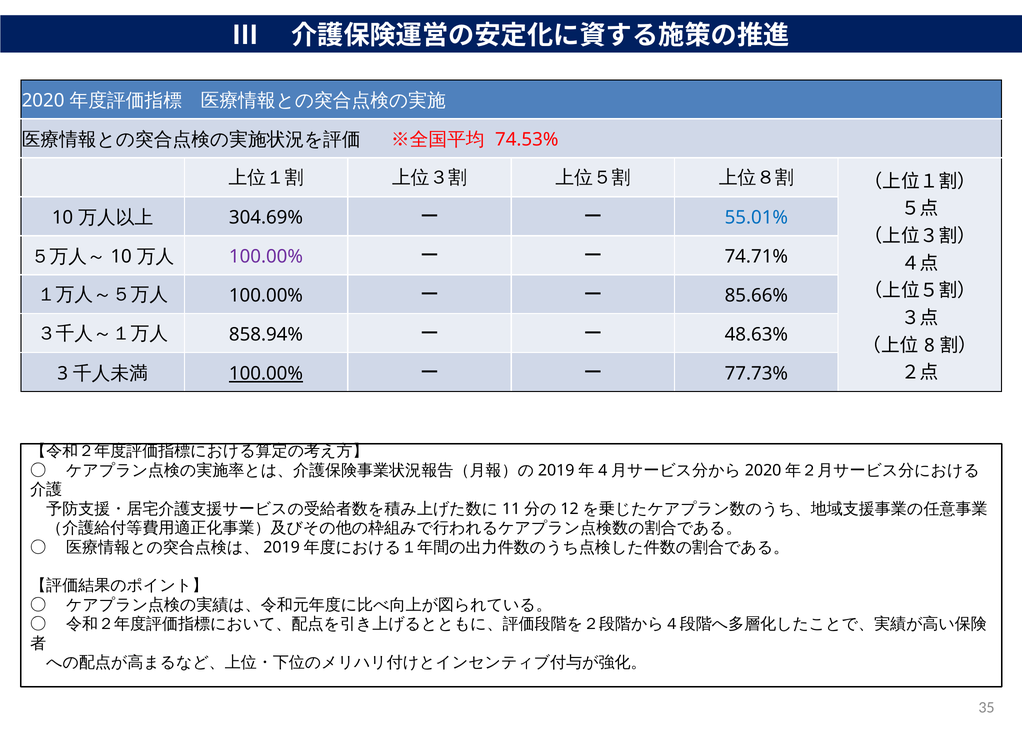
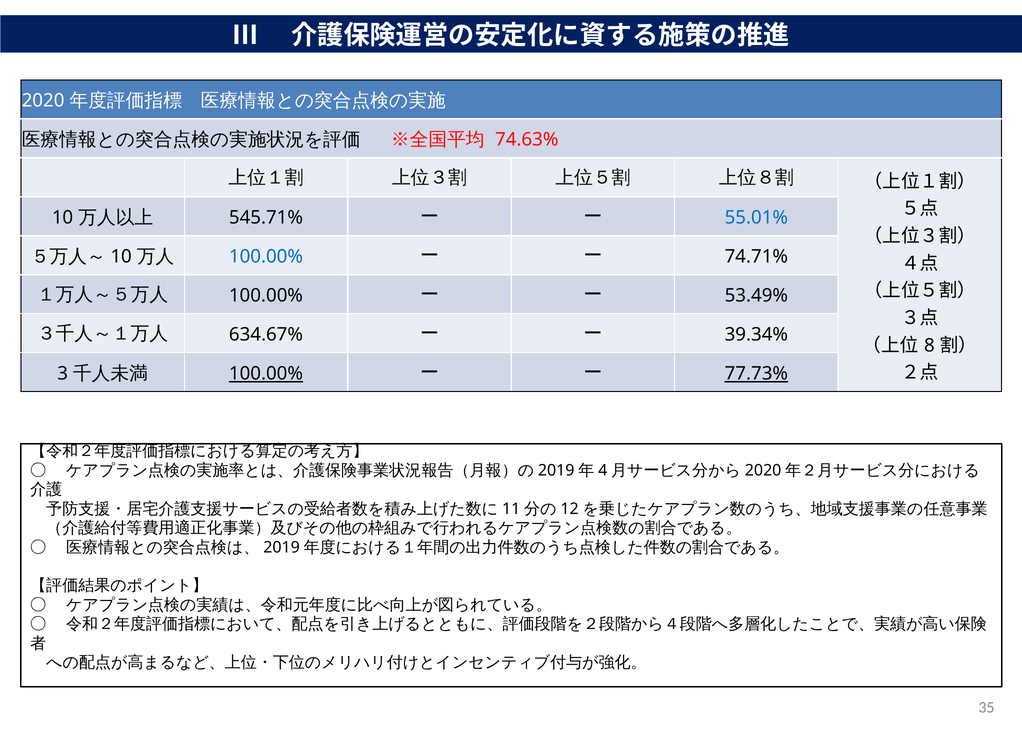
74.53%: 74.53% -> 74.63%
304.69%: 304.69% -> 545.71%
100.00% at (266, 257) colour: purple -> blue
85.66%: 85.66% -> 53.49%
858.94%: 858.94% -> 634.67%
48.63%: 48.63% -> 39.34%
77.73% underline: none -> present
